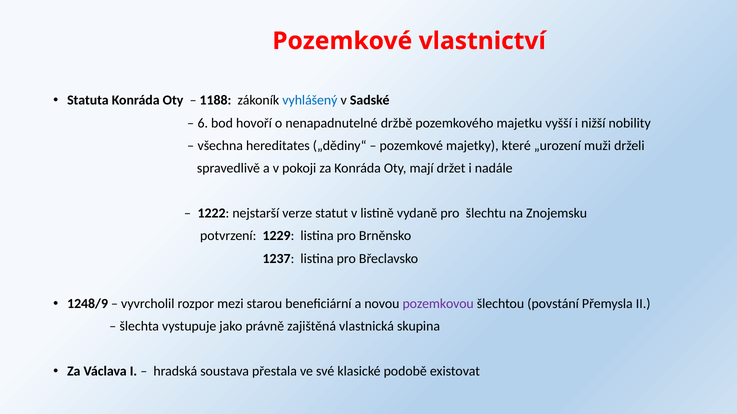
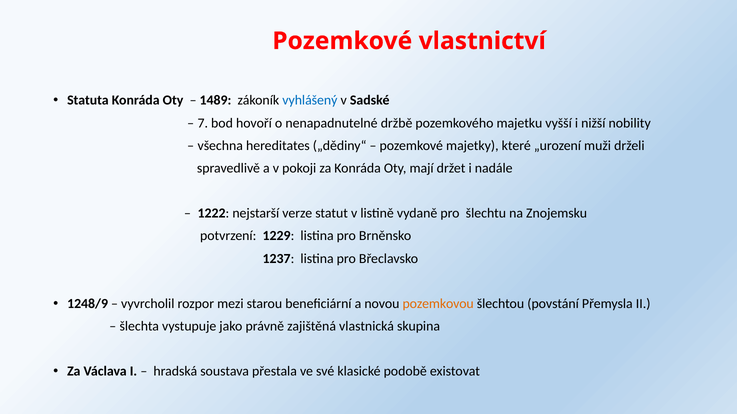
1188: 1188 -> 1489
6: 6 -> 7
pozemkovou colour: purple -> orange
